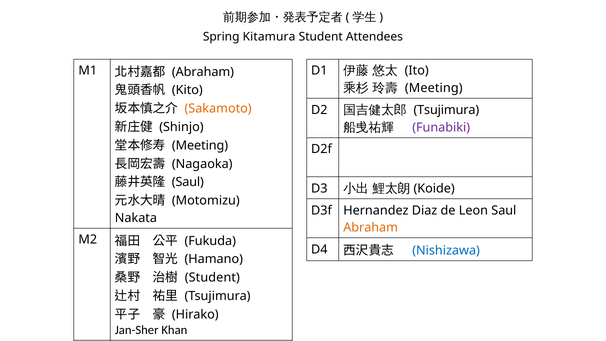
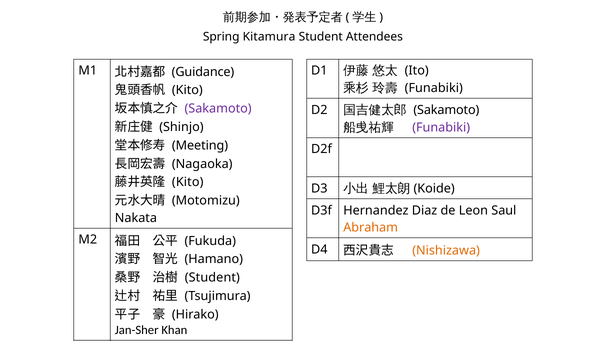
Abraham at (203, 72): Abraham -> Guidance
Meeting at (434, 88): Meeting -> Funabiki
Sakamoto at (218, 109) colour: orange -> purple
Tsujimura at (446, 110): Tsujimura -> Sakamoto
Saul at (188, 182): Saul -> Kito
Nishizawa colour: blue -> orange
